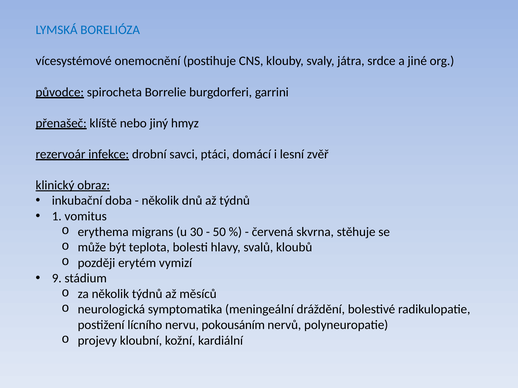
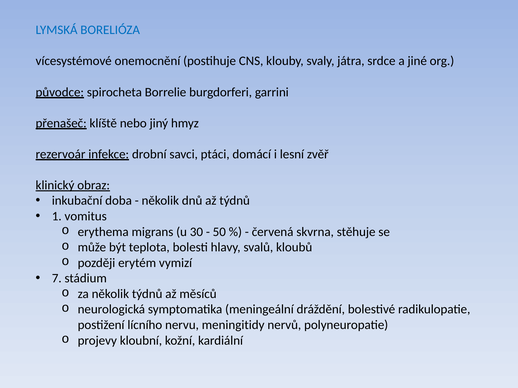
9: 9 -> 7
pokousáním: pokousáním -> meningitidy
